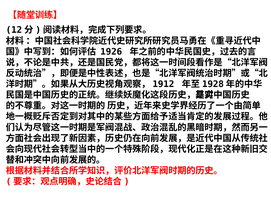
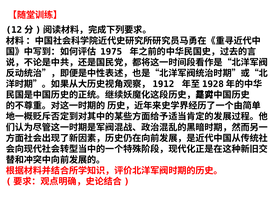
1926: 1926 -> 1975
